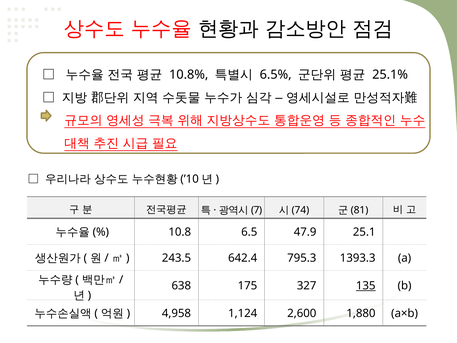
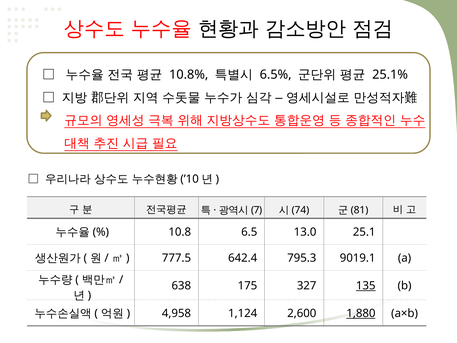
47.9: 47.9 -> 13.0
243.5: 243.5 -> 777.5
1393.3: 1393.3 -> 9019.1
1,880 underline: none -> present
